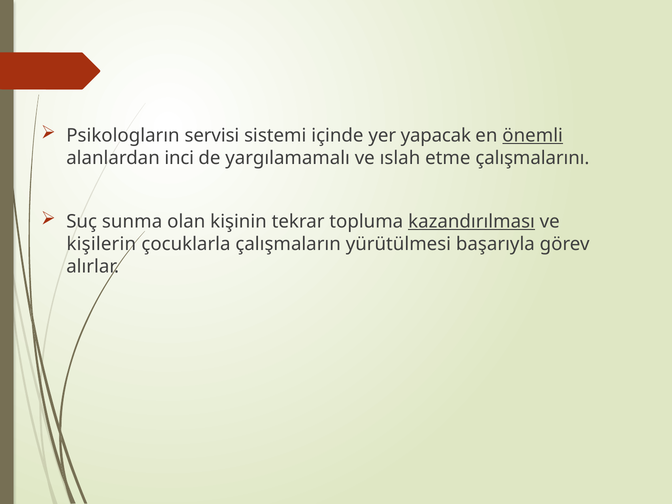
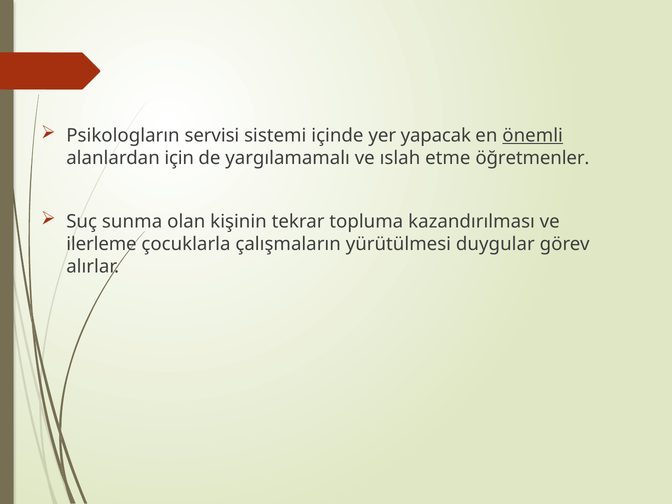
inci: inci -> için
çalışmalarını: çalışmalarını -> öğretmenler
kazandırılması underline: present -> none
kişilerin: kişilerin -> ilerleme
başarıyla: başarıyla -> duygular
